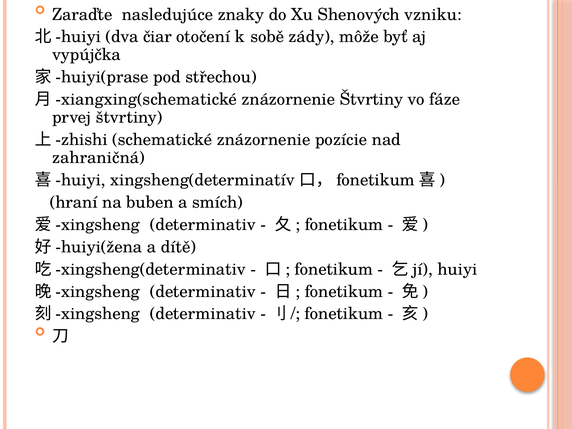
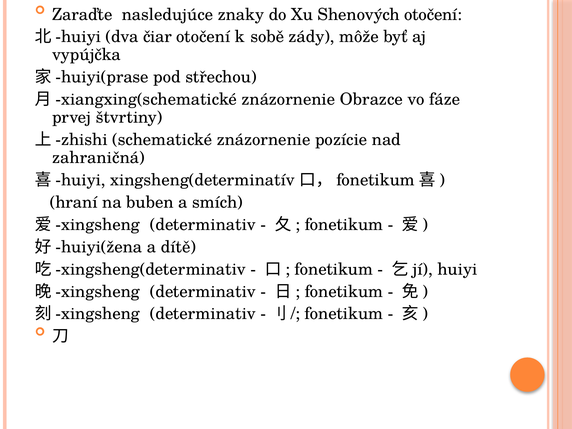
Shenových vzniku: vzniku -> otočení
znázornenie Štvrtiny: Štvrtiny -> Obrazce
